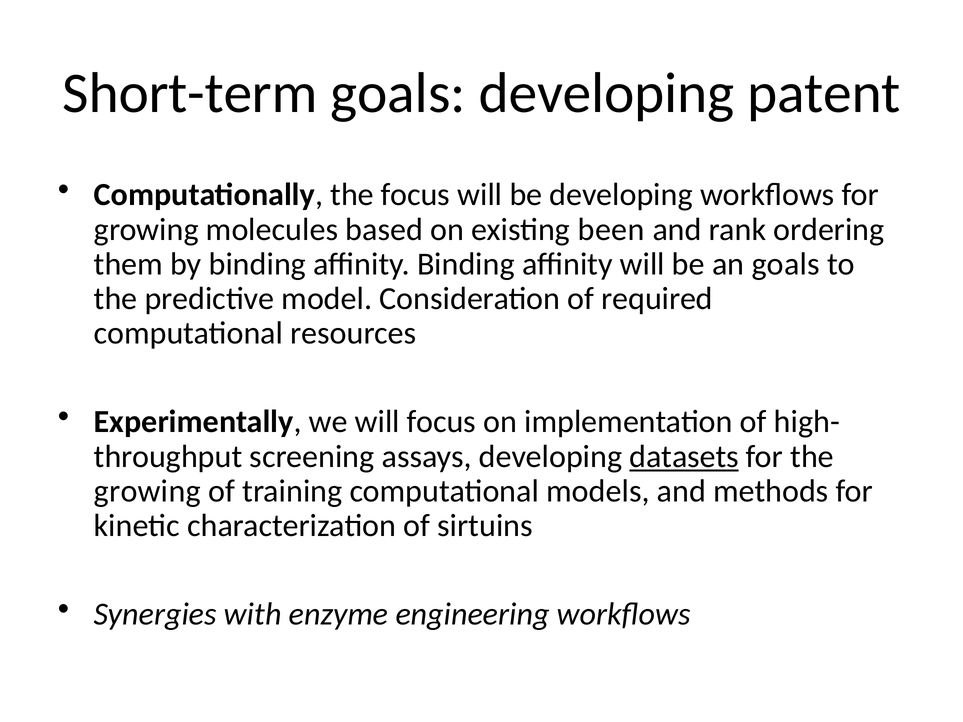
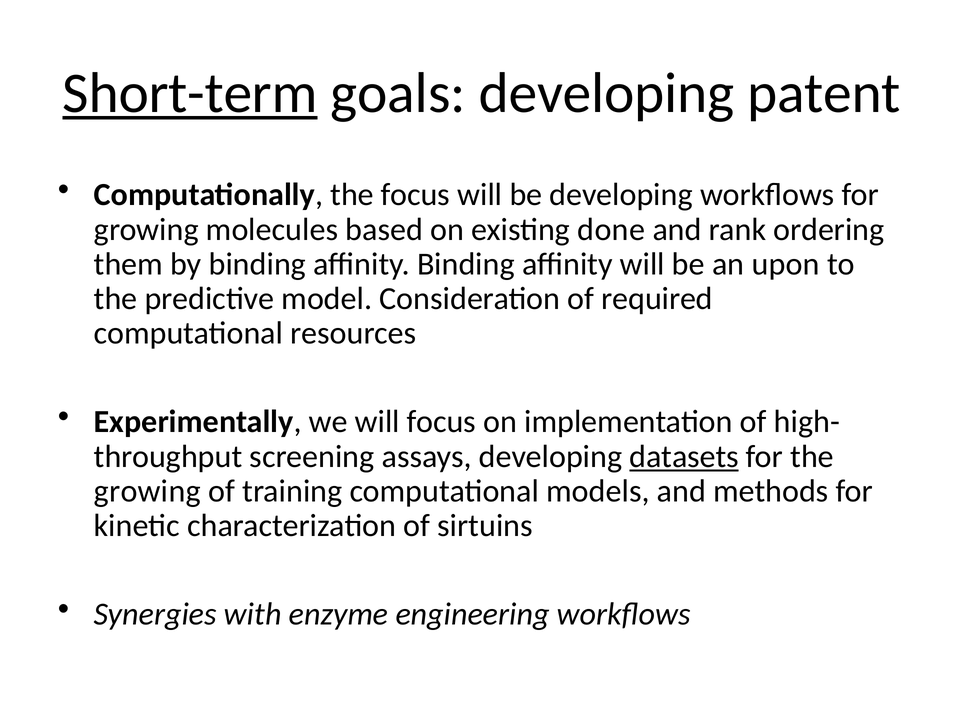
Short-term underline: none -> present
been: been -> done
an goals: goals -> upon
